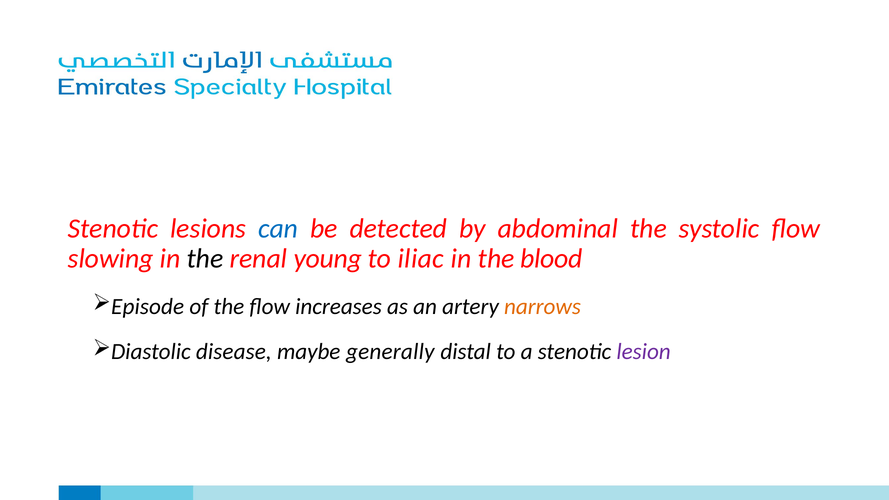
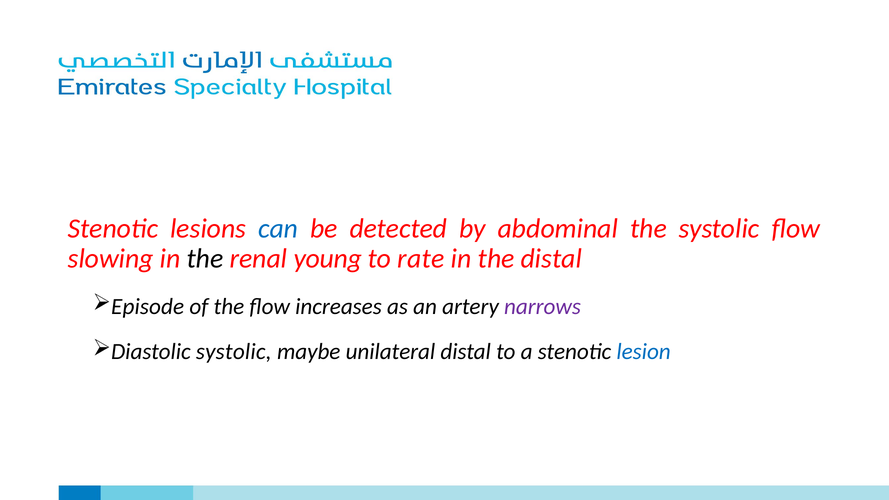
iliac: iliac -> rate
the blood: blood -> distal
narrows colour: orange -> purple
Diastolic disease: disease -> systolic
generally: generally -> unilateral
lesion colour: purple -> blue
